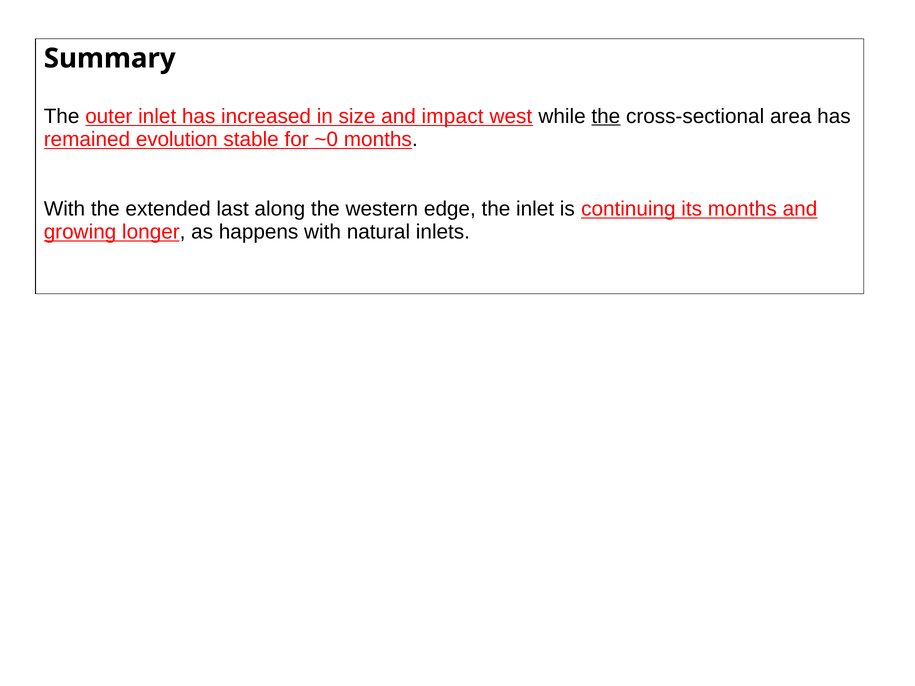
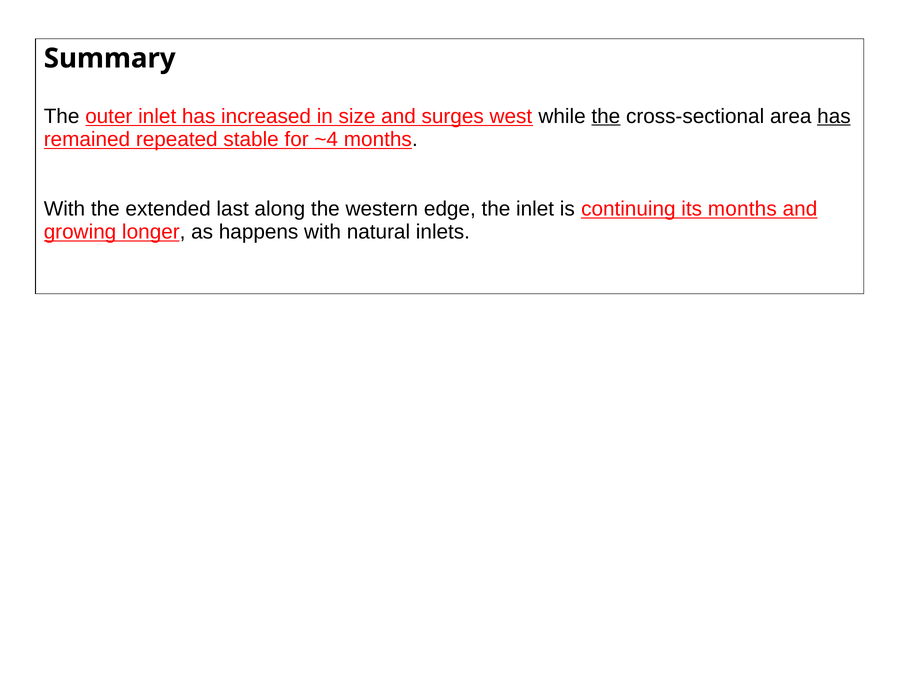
impact: impact -> surges
has at (834, 116) underline: none -> present
evolution: evolution -> repeated
~0: ~0 -> ~4
